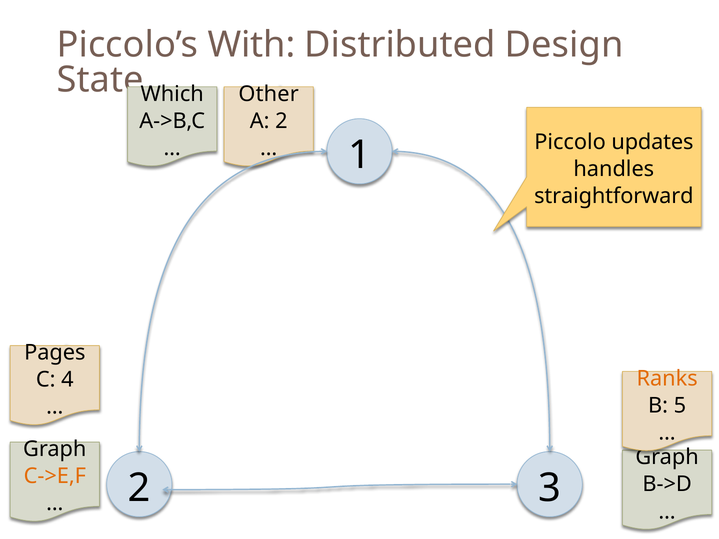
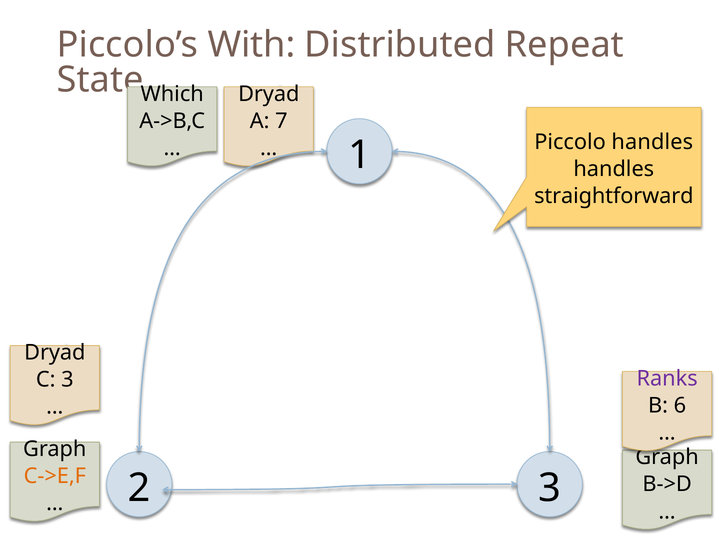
Design: Design -> Repeat
Other at (269, 94): Other -> Dryad
A 2: 2 -> 7
Piccolo updates: updates -> handles
Pages at (55, 353): Pages -> Dryad
Ranks colour: orange -> purple
C 4: 4 -> 3
5: 5 -> 6
